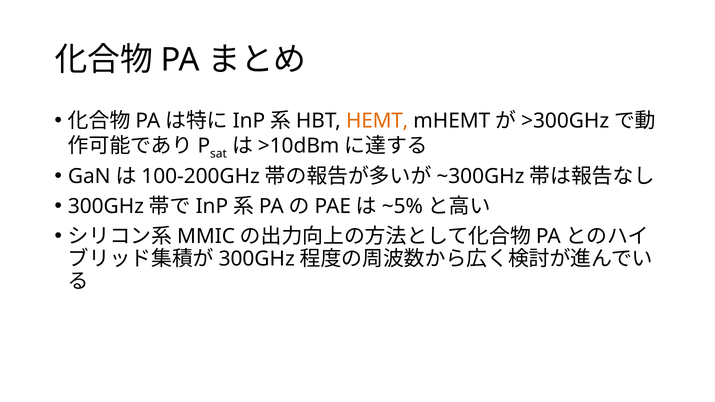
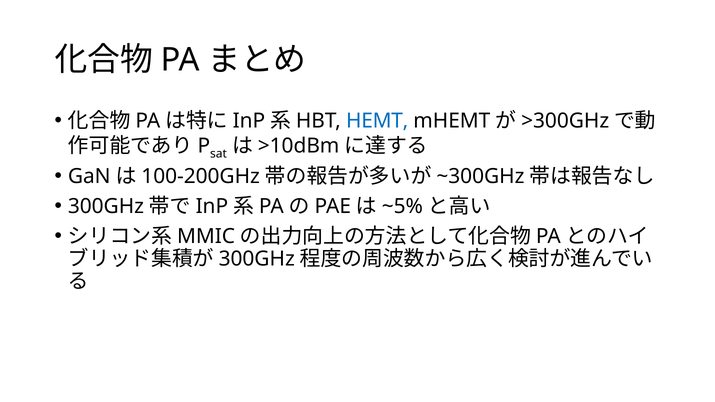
HEMT colour: orange -> blue
